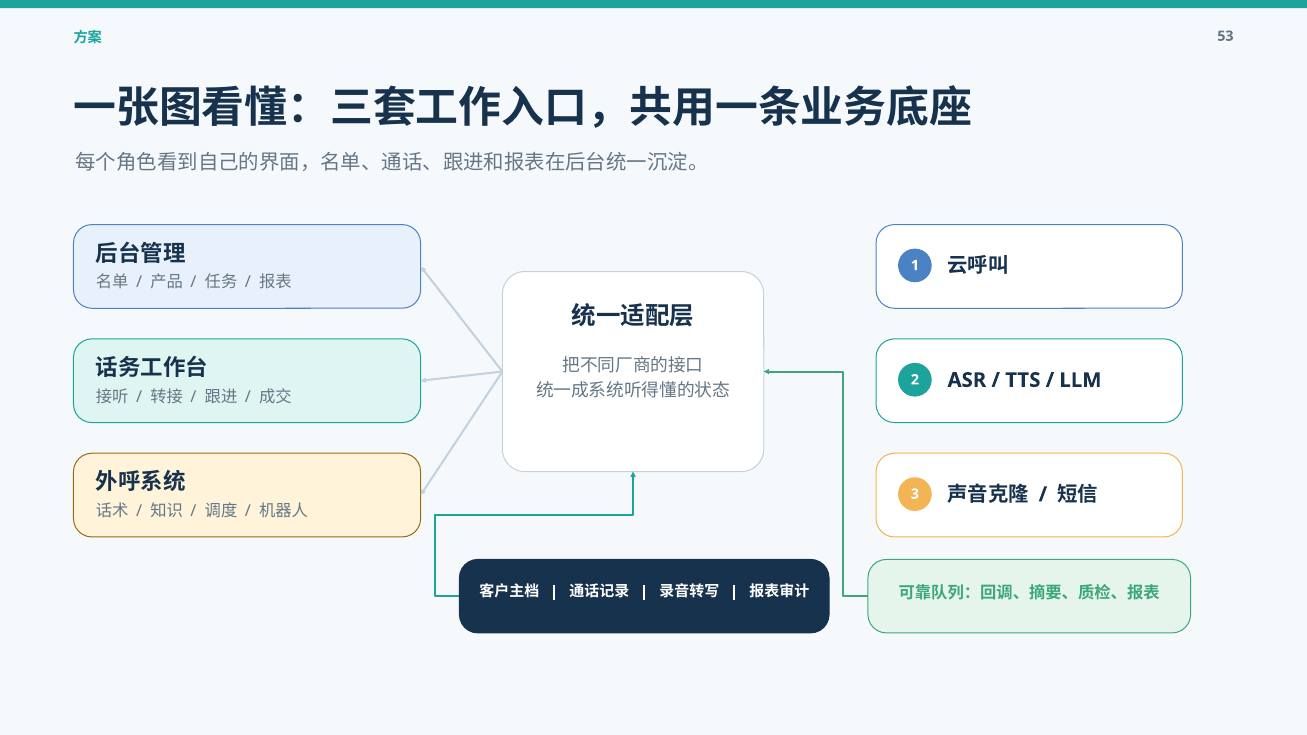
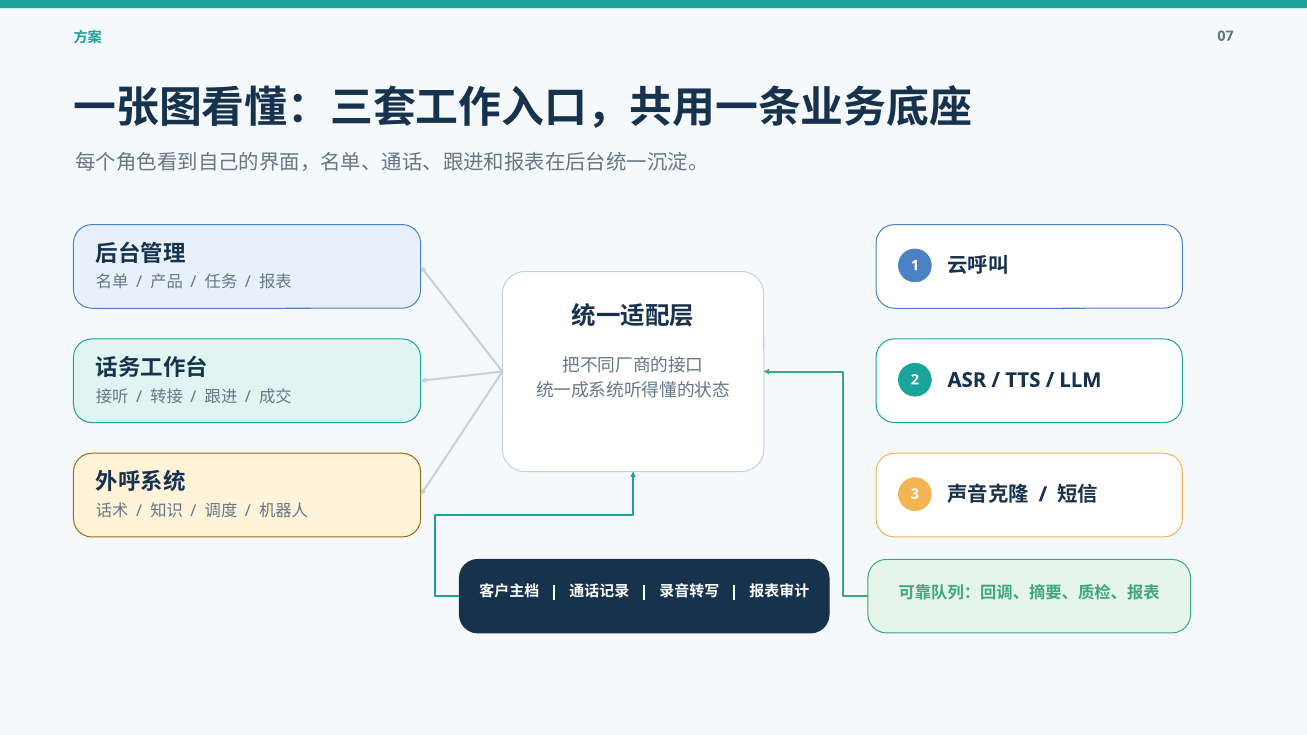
53: 53 -> 07
